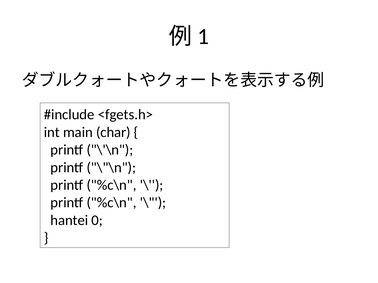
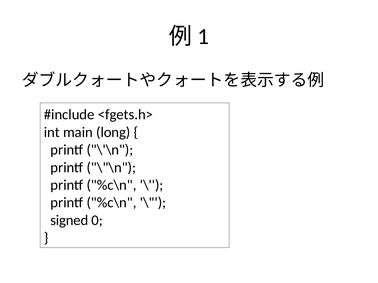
char: char -> long
hantei: hantei -> signed
